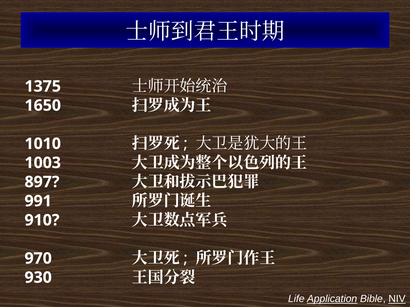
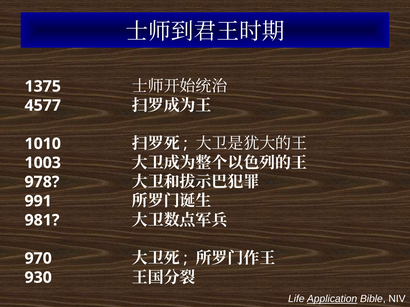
1650: 1650 -> 4577
897: 897 -> 978
910: 910 -> 981
NIV underline: present -> none
